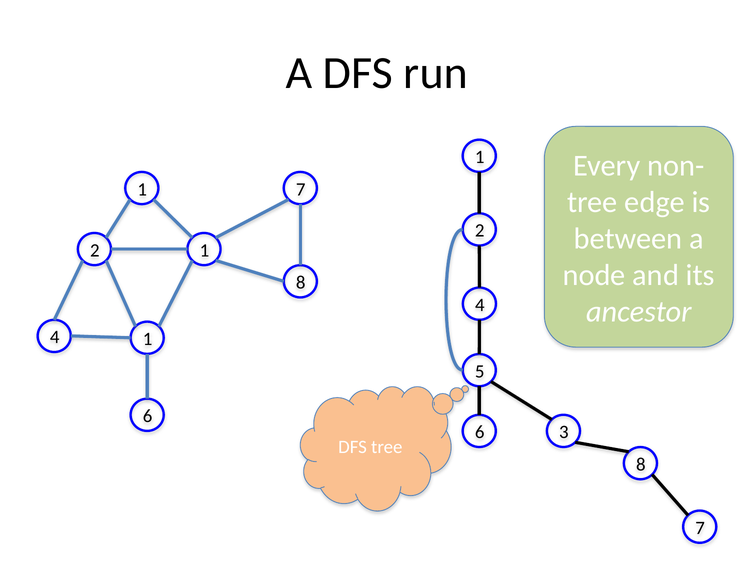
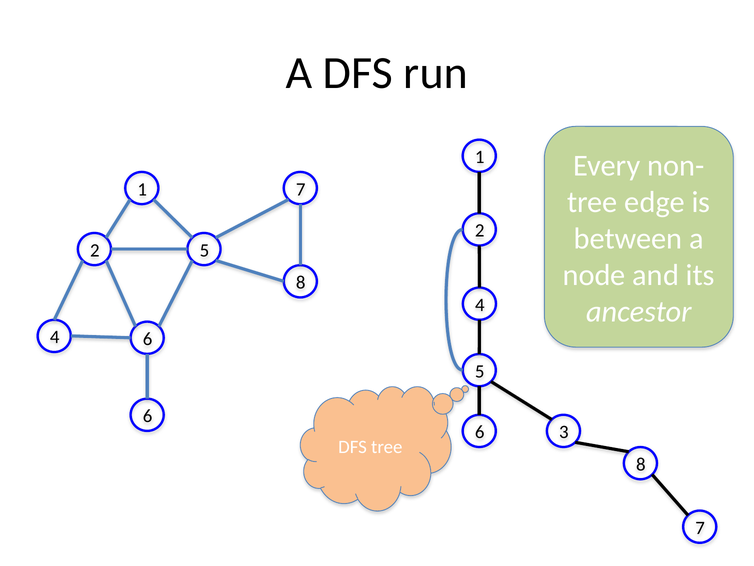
2 1: 1 -> 5
4 1: 1 -> 6
